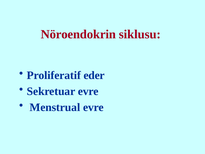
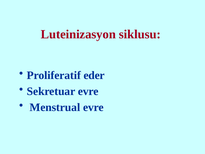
Nöroendokrin: Nöroendokrin -> Luteinizasyon
